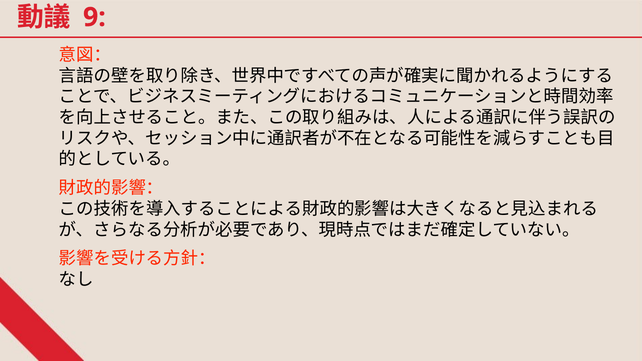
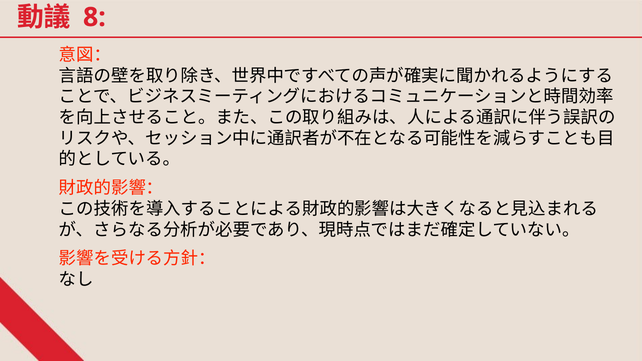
9: 9 -> 8
